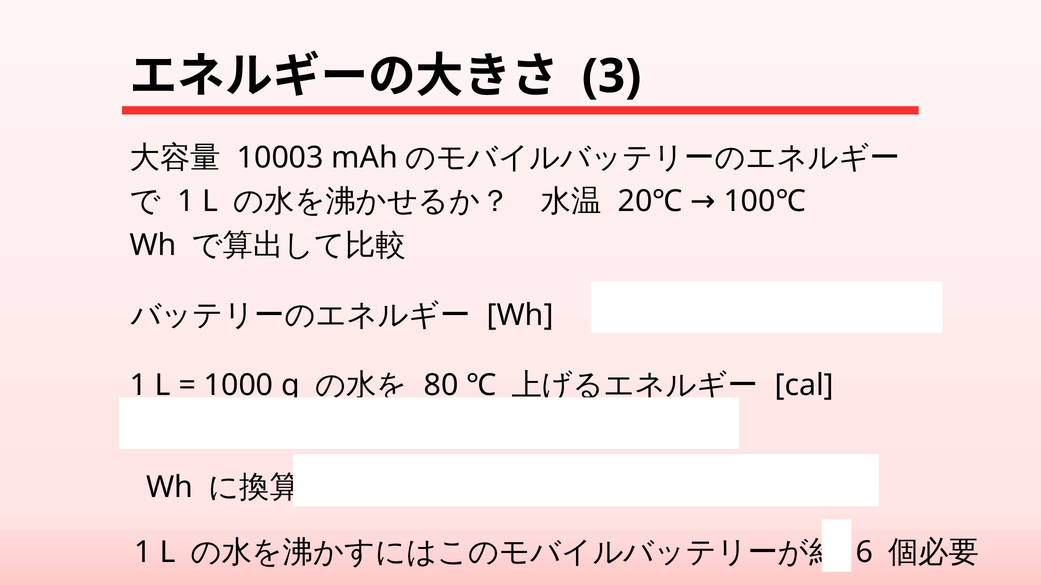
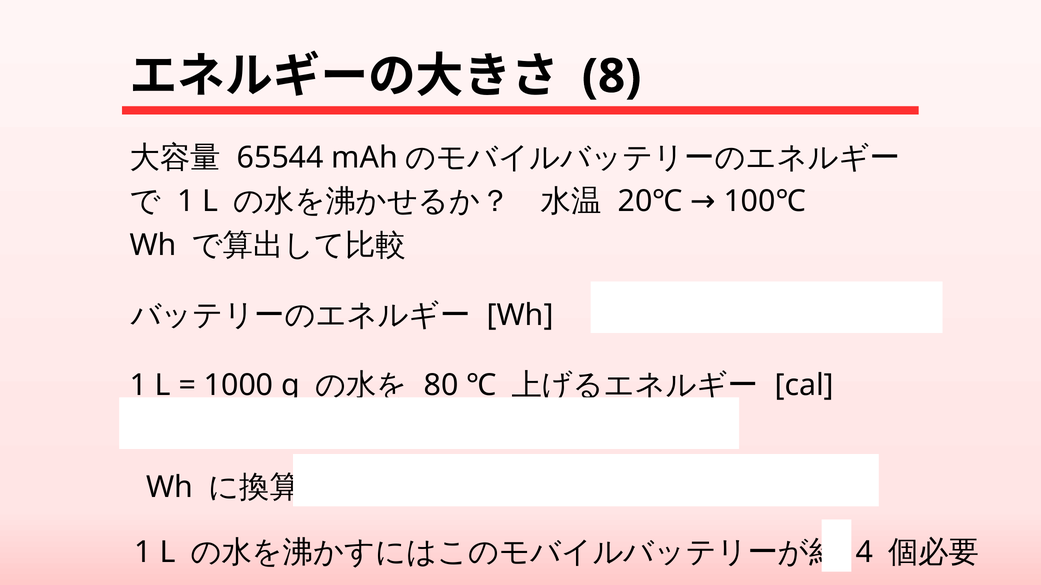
3: 3 -> 8
10003: 10003 -> 65544
6: 6 -> 4
